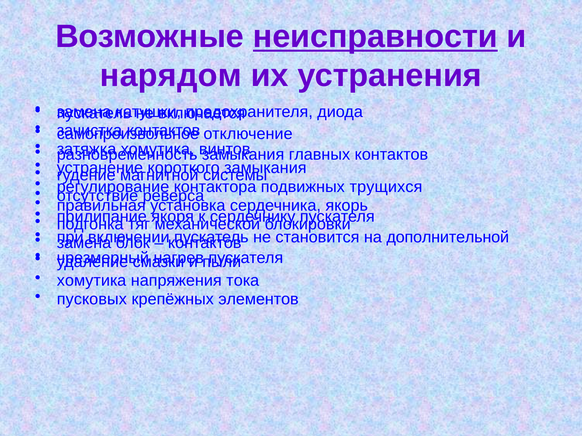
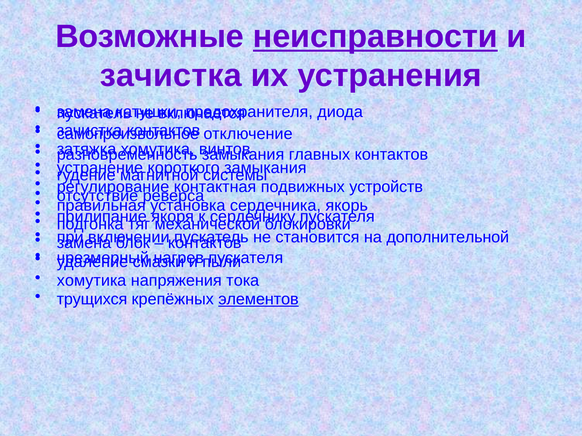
нарядом at (171, 76): нарядом -> зачистка
контактора: контактора -> контактная
трущихся: трущихся -> устройств
пусковых: пусковых -> трущихся
элементов underline: none -> present
